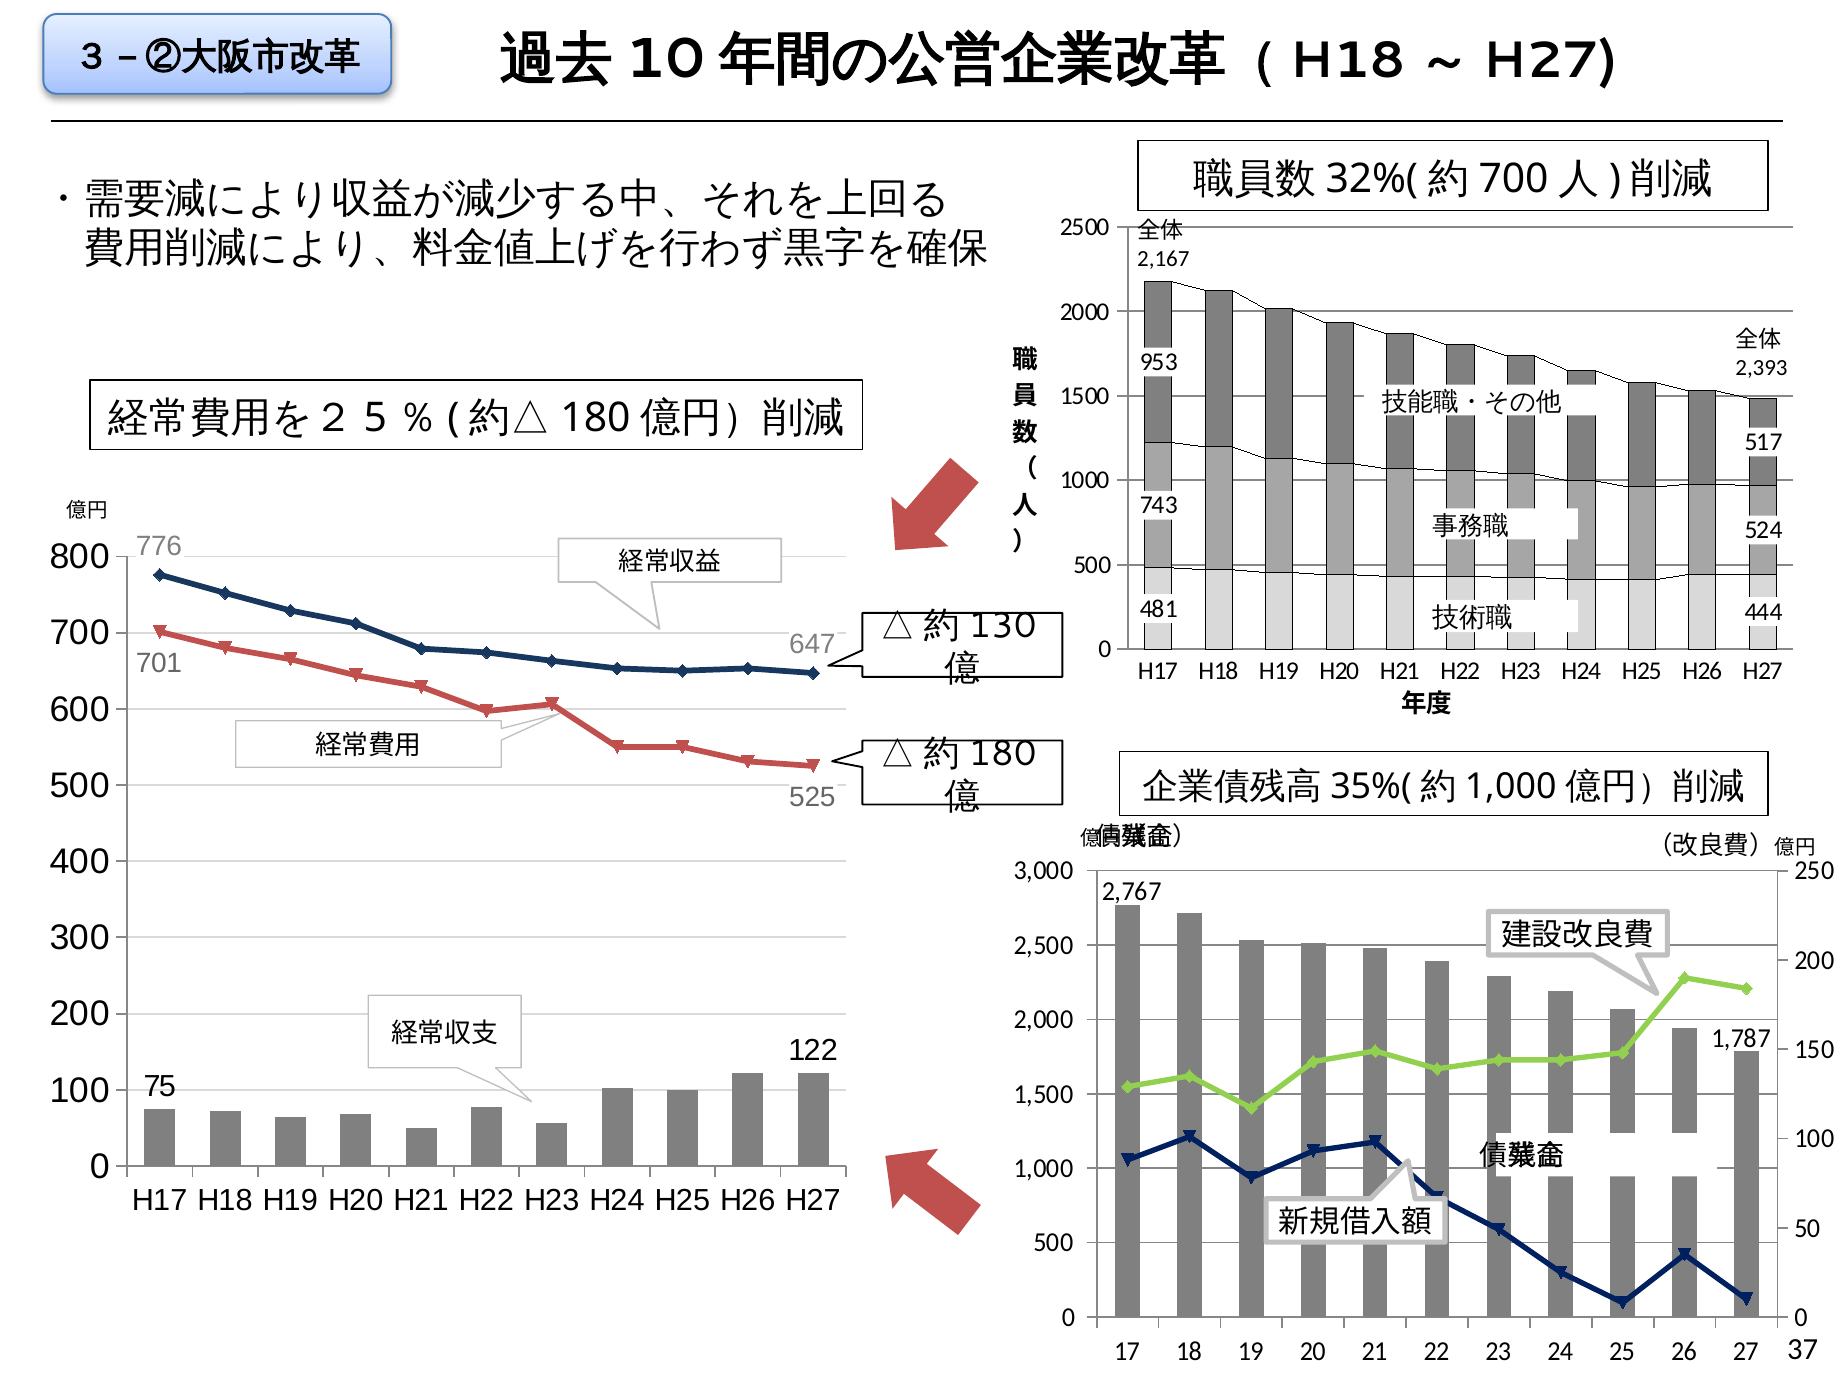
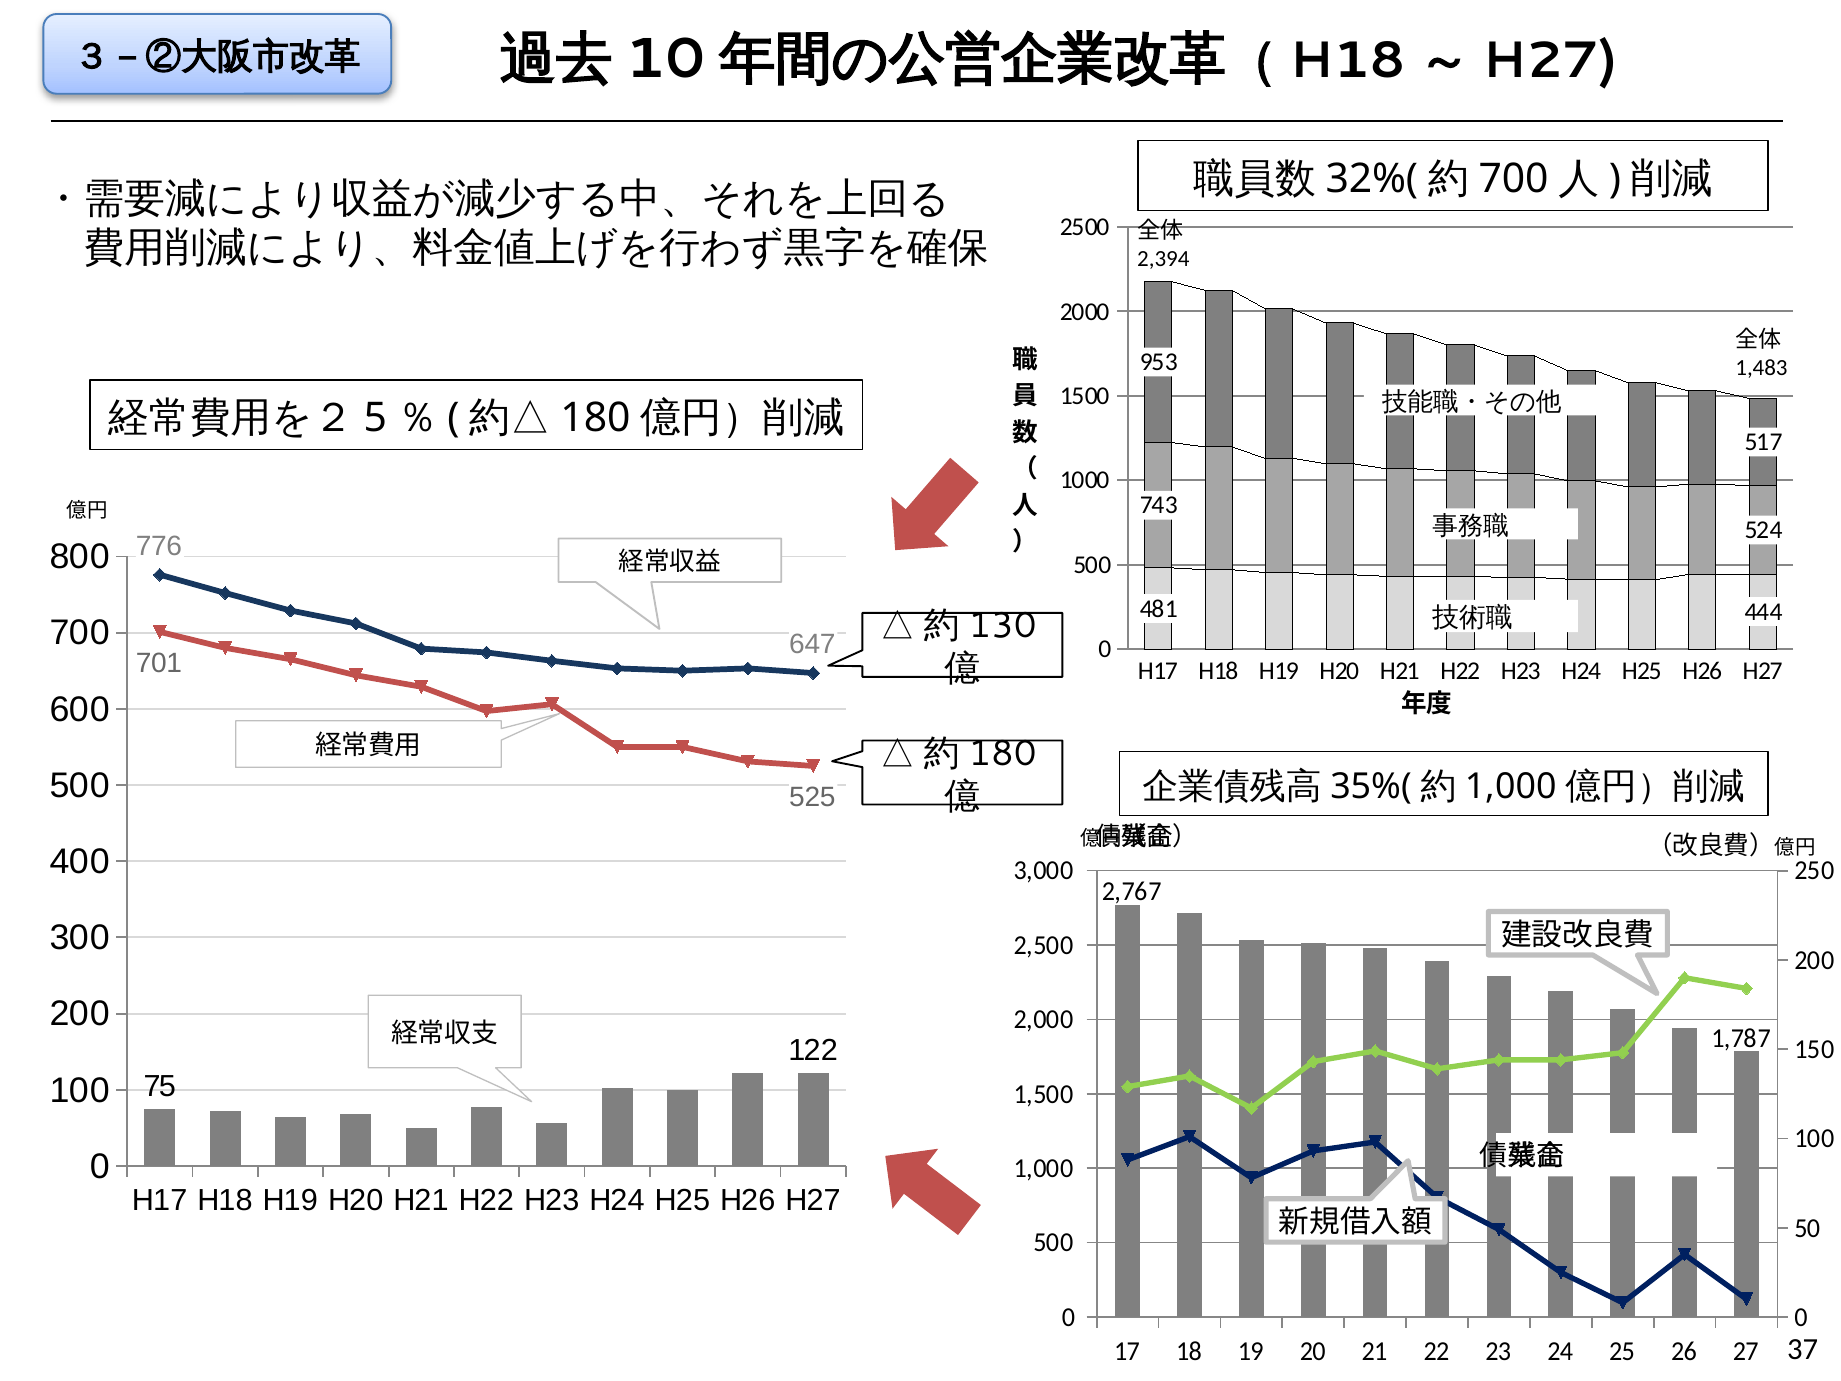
2,167: 2,167 -> 2,394
2,393: 2,393 -> 1,483
